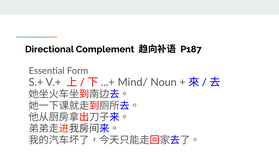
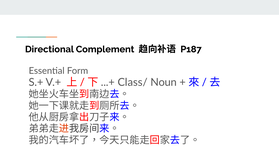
Mind/: Mind/ -> Class/
